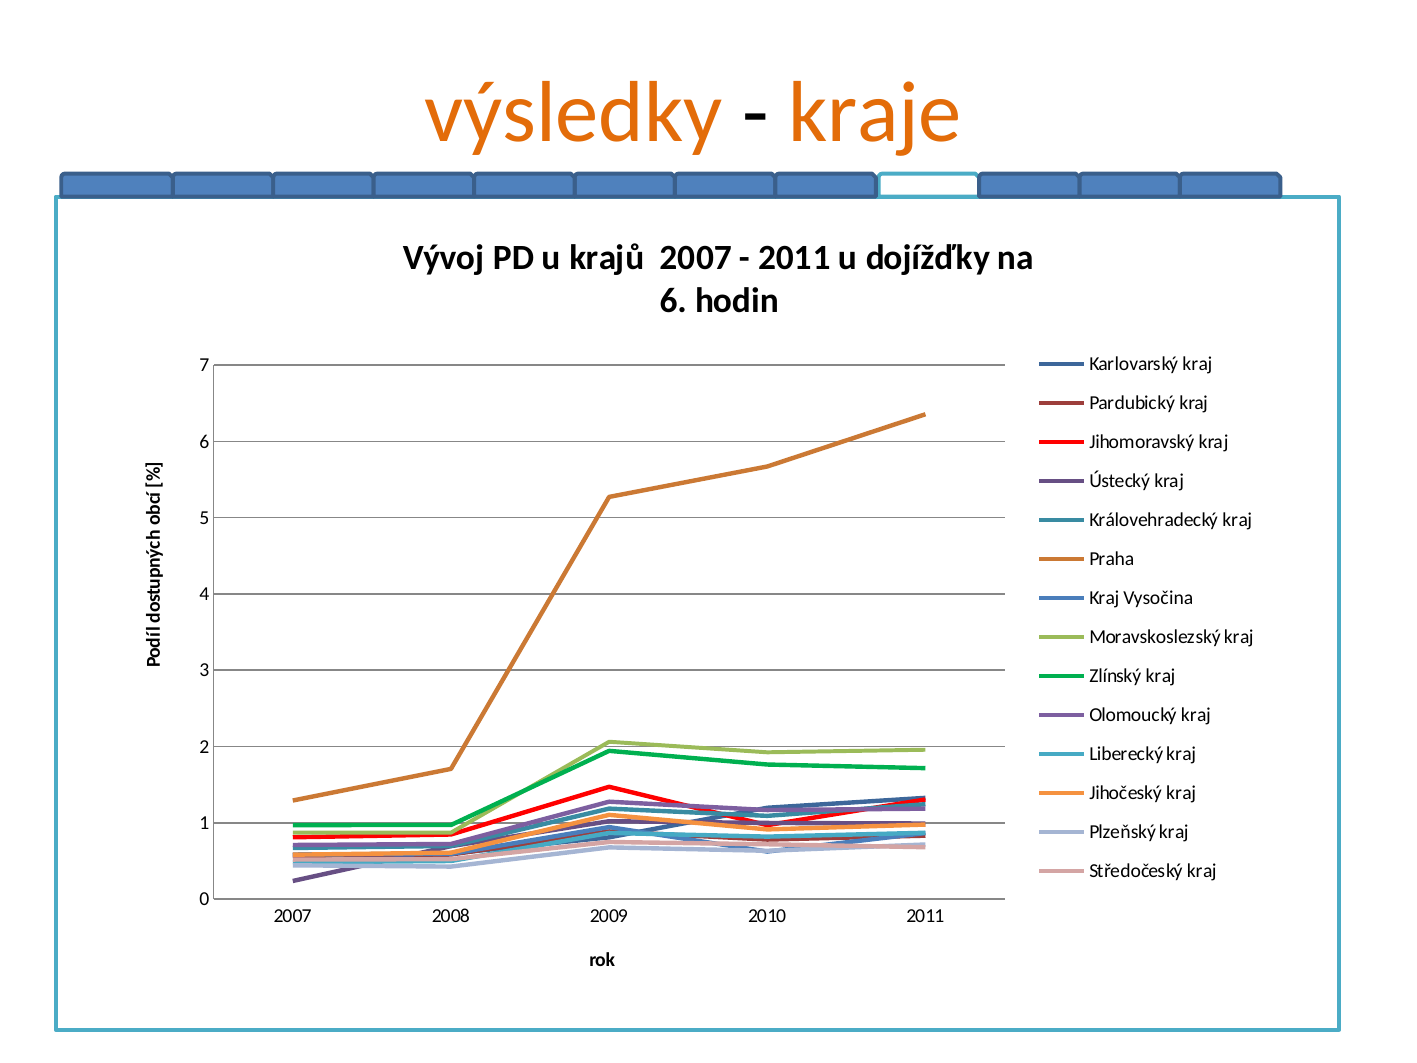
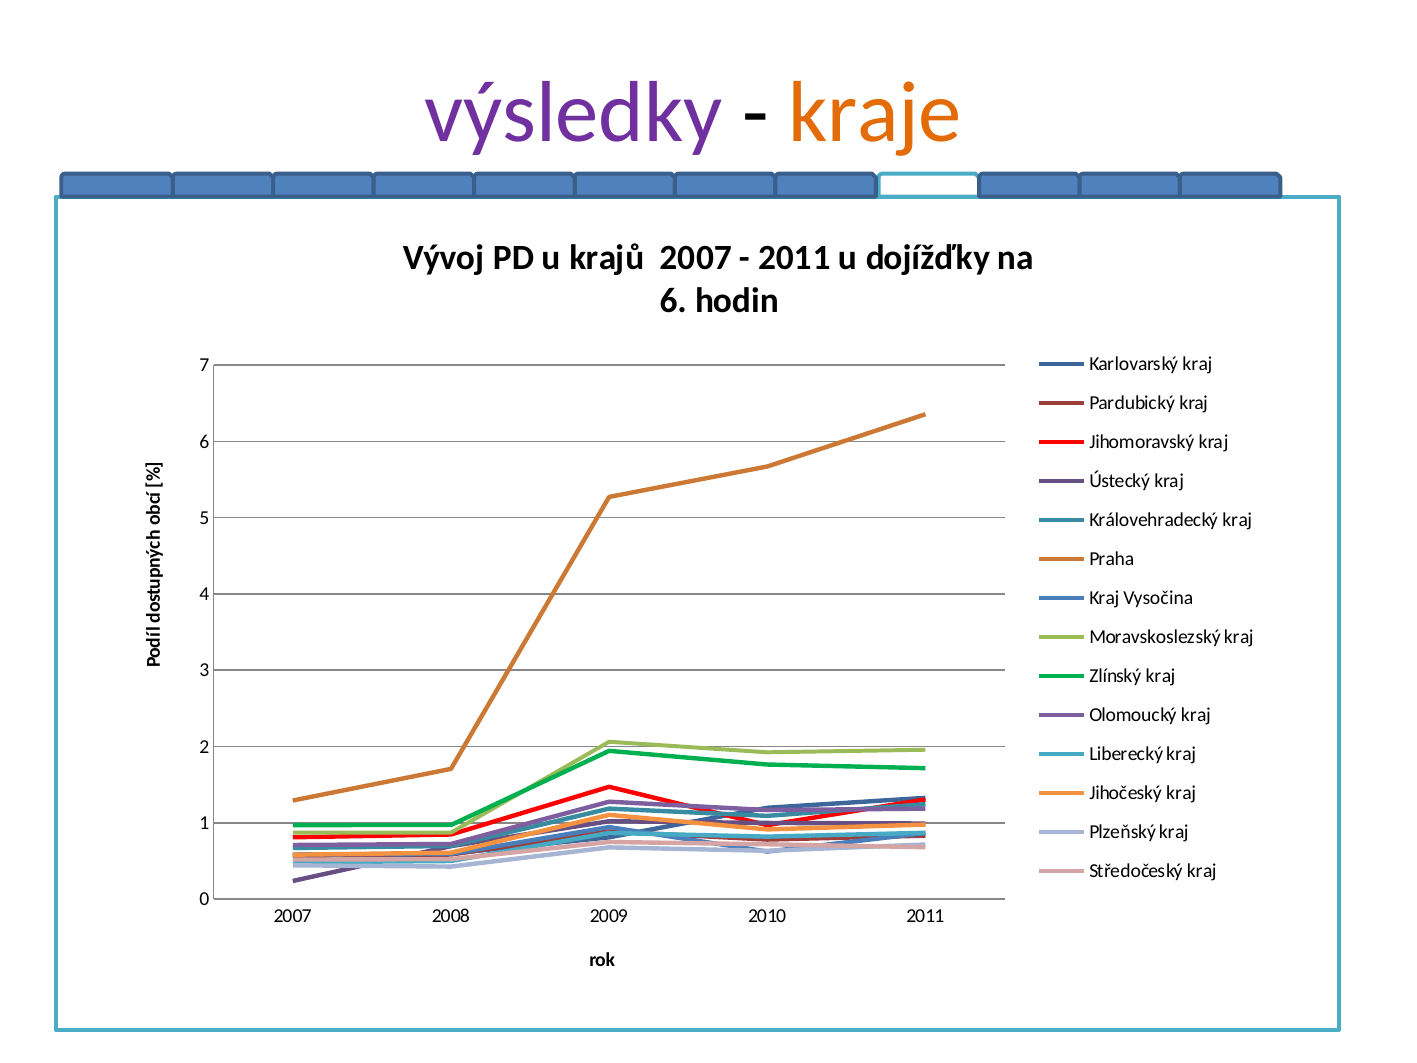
výsledky colour: orange -> purple
